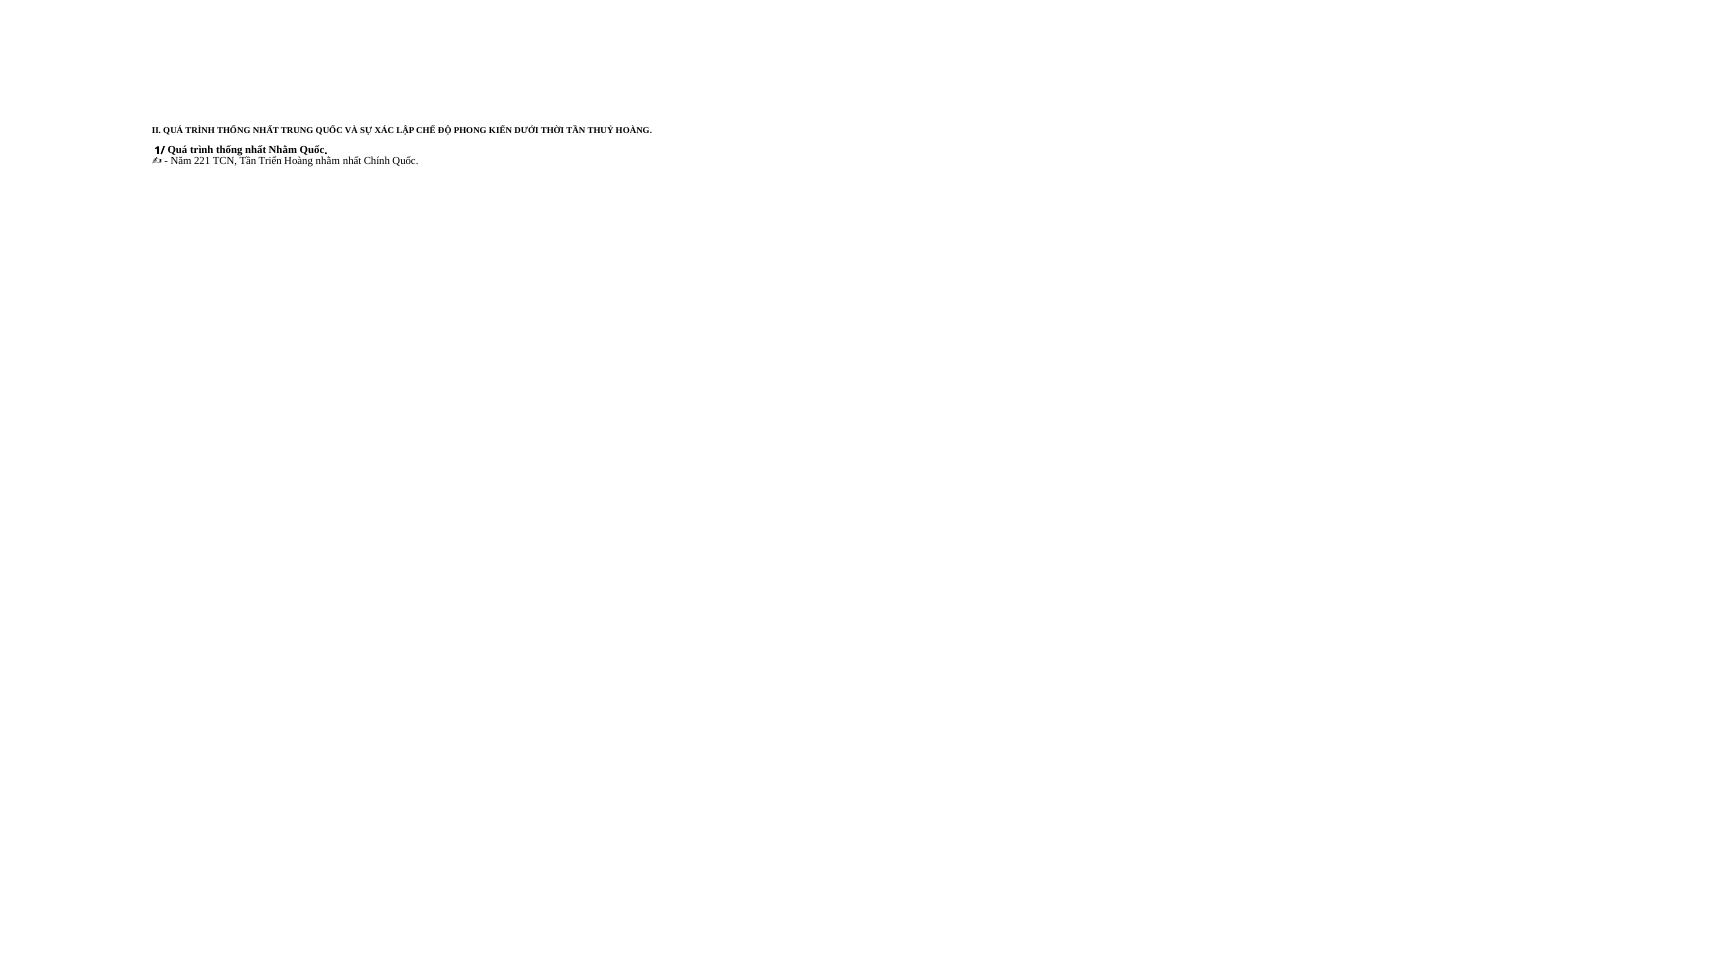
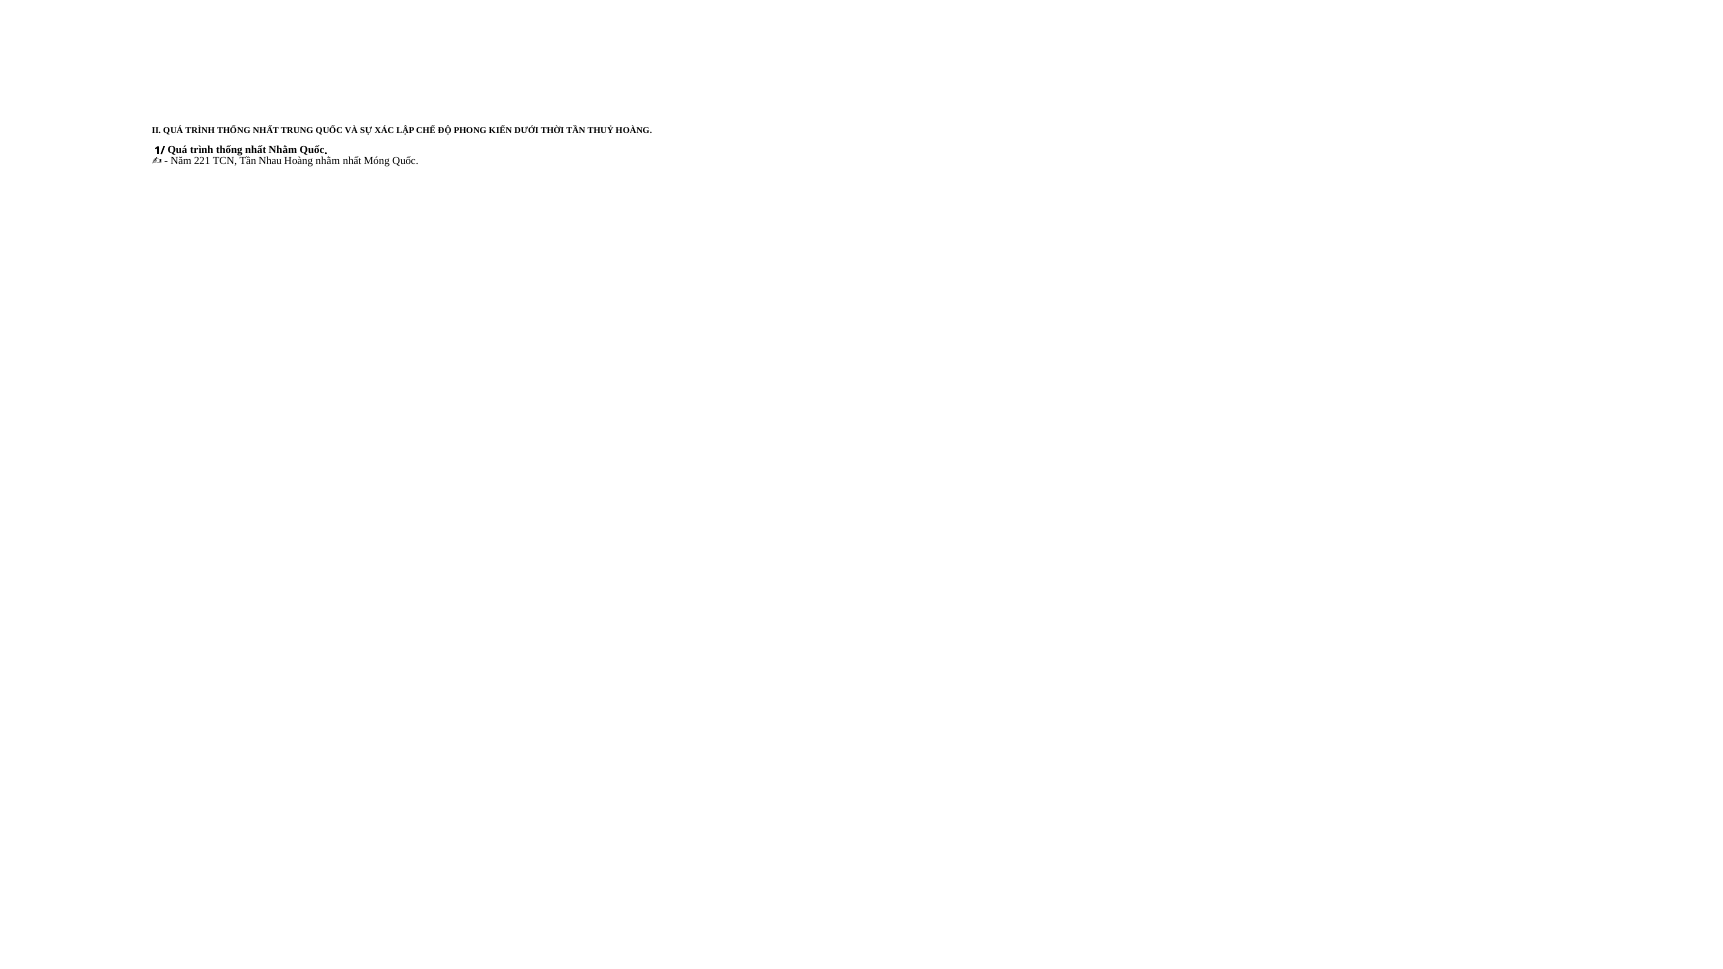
Triển: Triển -> Nhau
Chính: Chính -> Móng
